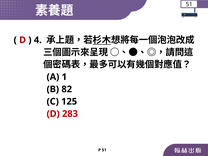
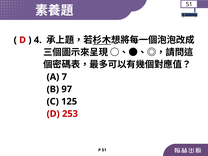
1: 1 -> 7
82: 82 -> 97
283: 283 -> 253
